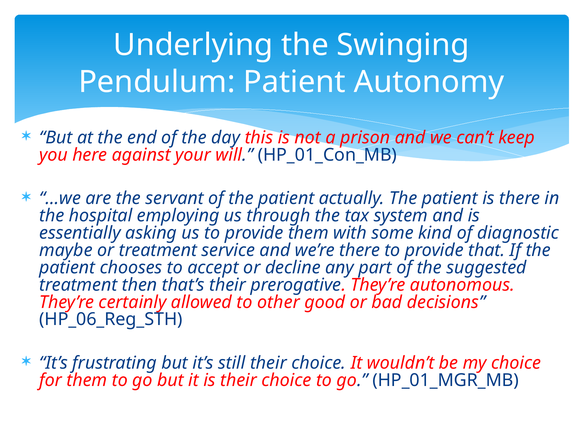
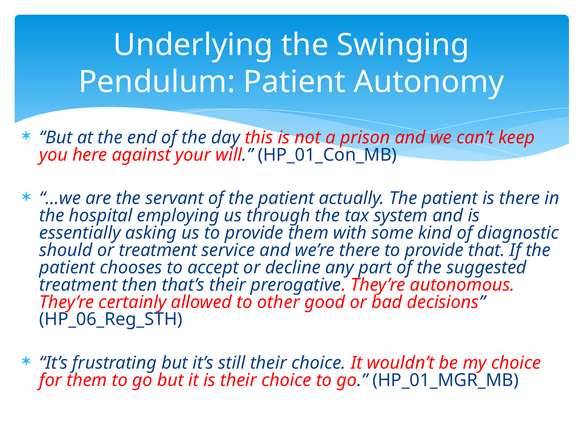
maybe: maybe -> should
